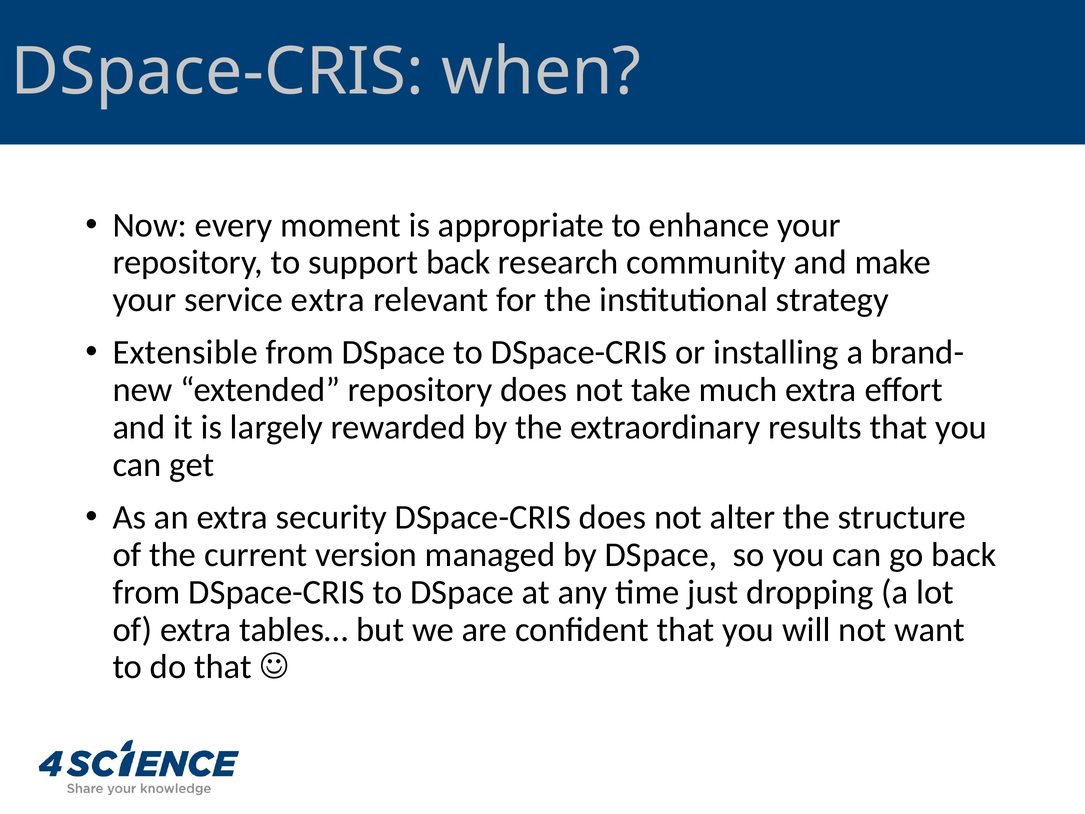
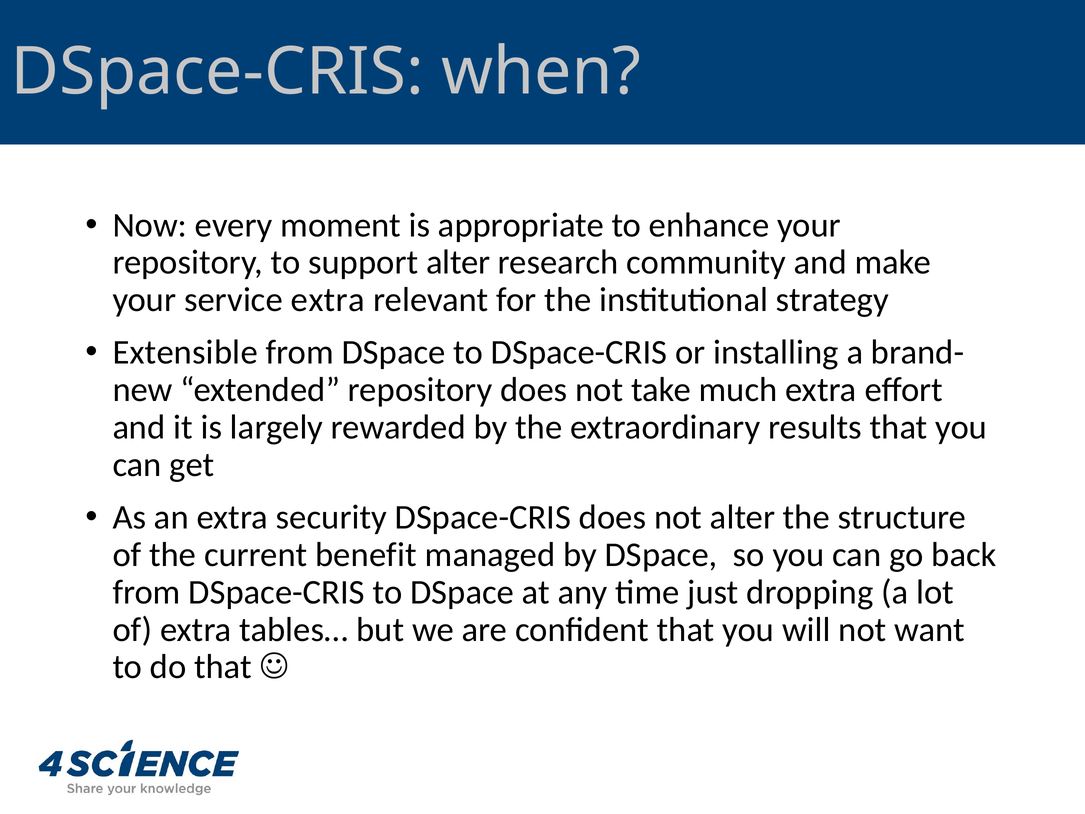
support back: back -> alter
version: version -> benefit
